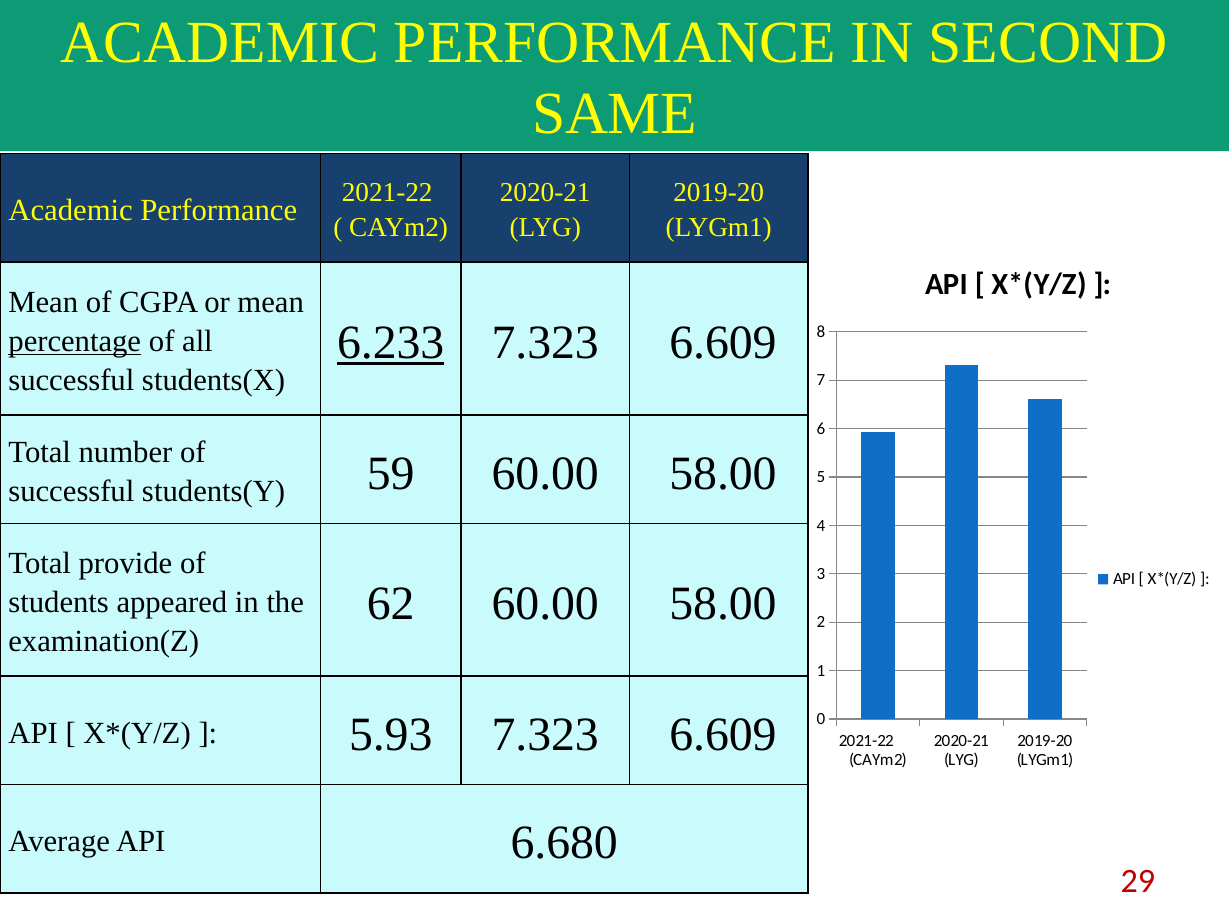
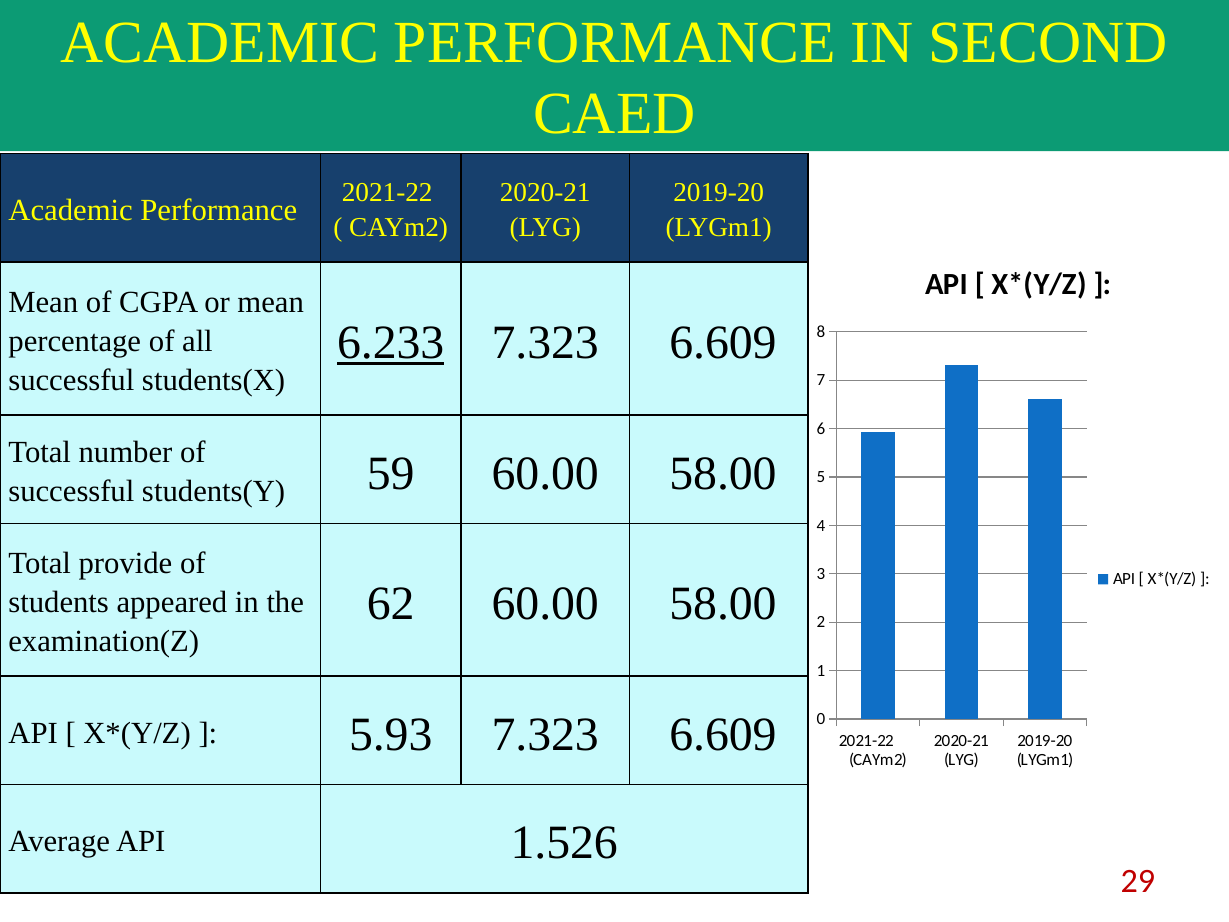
SAME: SAME -> CAED
percentage underline: present -> none
6.680: 6.680 -> 1.526
